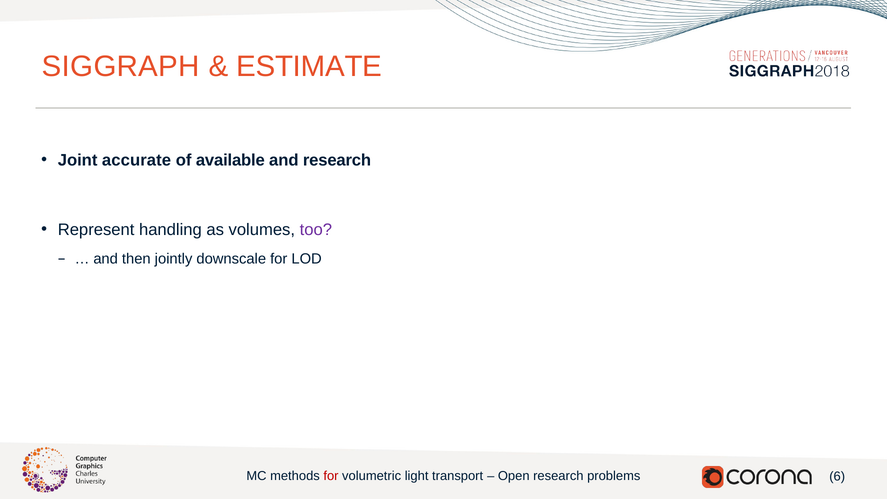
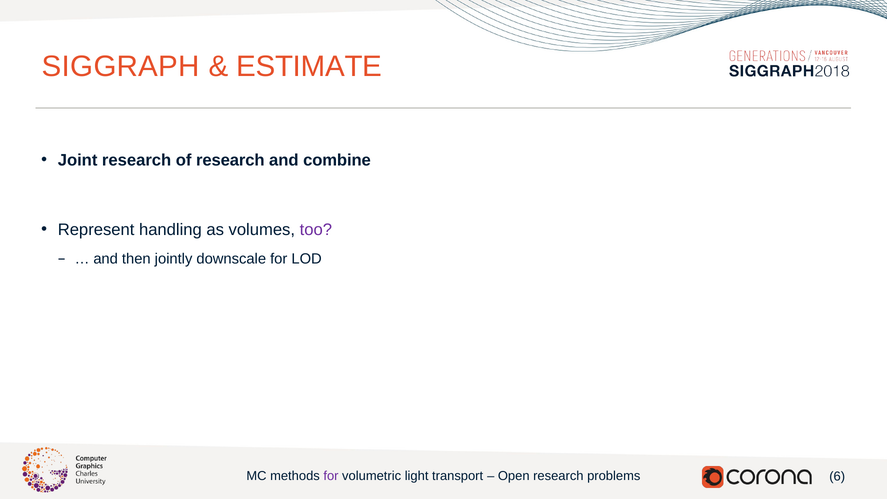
Joint accurate: accurate -> research
of available: available -> research
and research: research -> combine
for at (331, 476) colour: red -> purple
